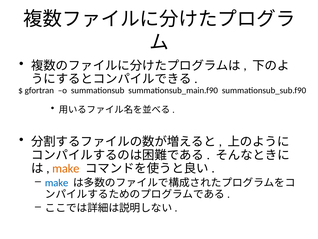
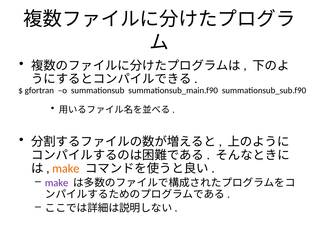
make at (57, 183) colour: blue -> purple
